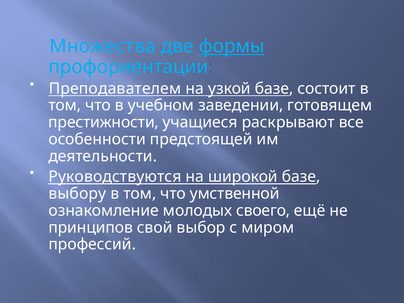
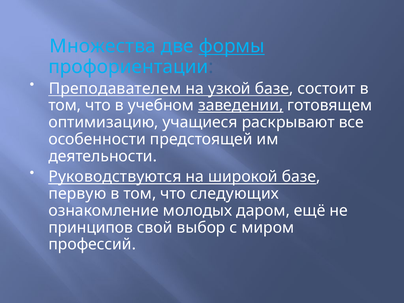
заведении underline: none -> present
престижности: престижности -> оптимизацию
выбору: выбору -> первую
умственной: умственной -> следующих
своего: своего -> даром
